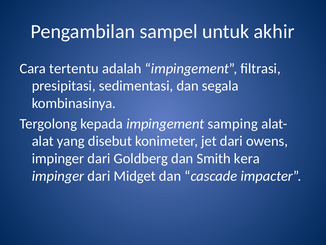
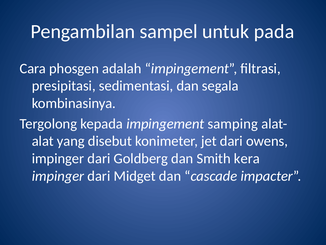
akhir: akhir -> pada
tertentu: tertentu -> phosgen
